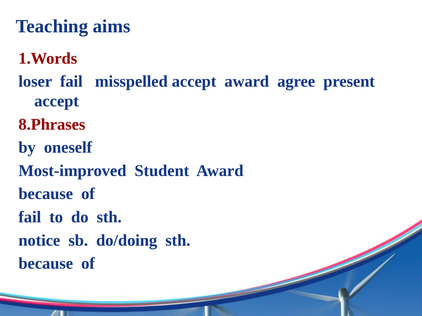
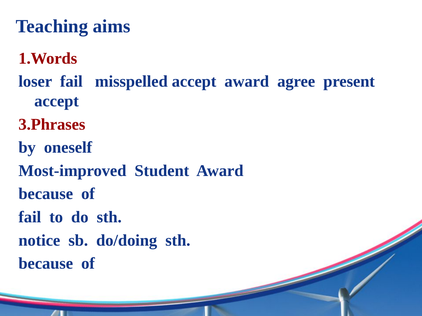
8.Phrases: 8.Phrases -> 3.Phrases
